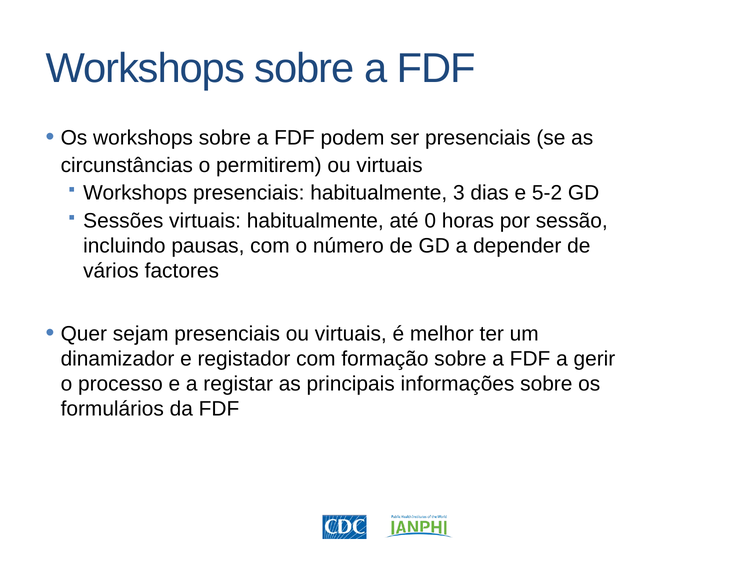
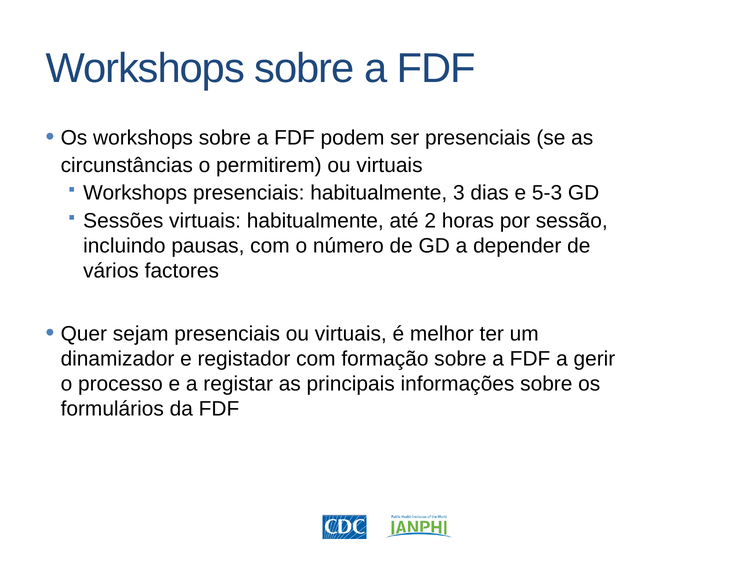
5-2: 5-2 -> 5-3
0: 0 -> 2
